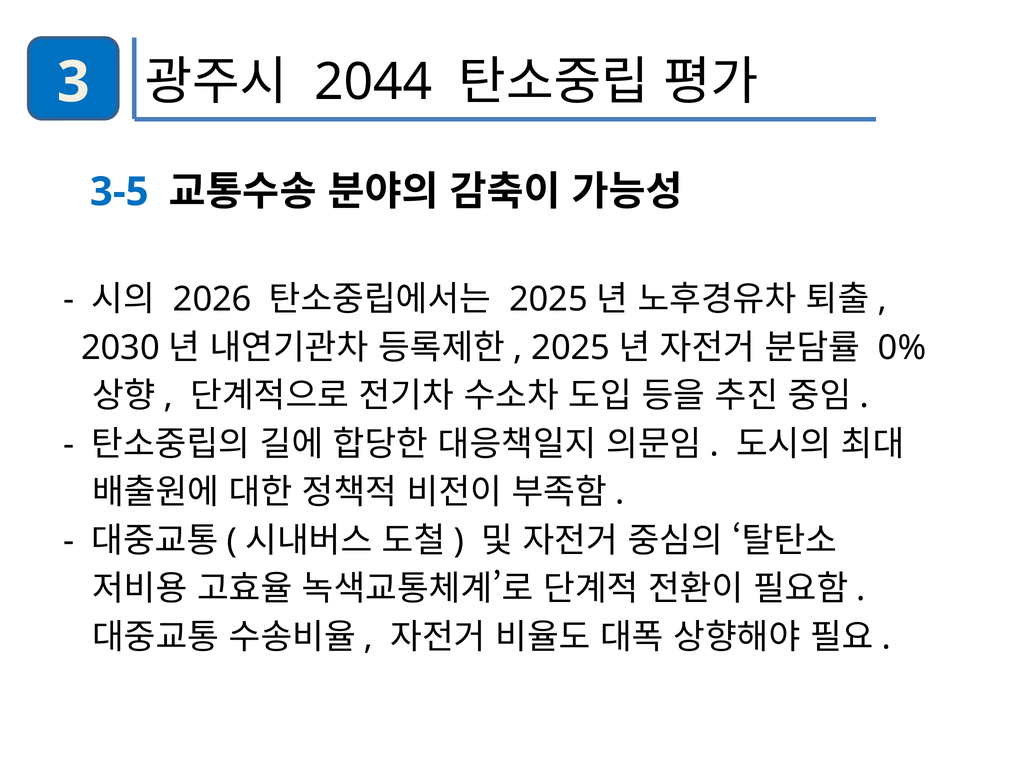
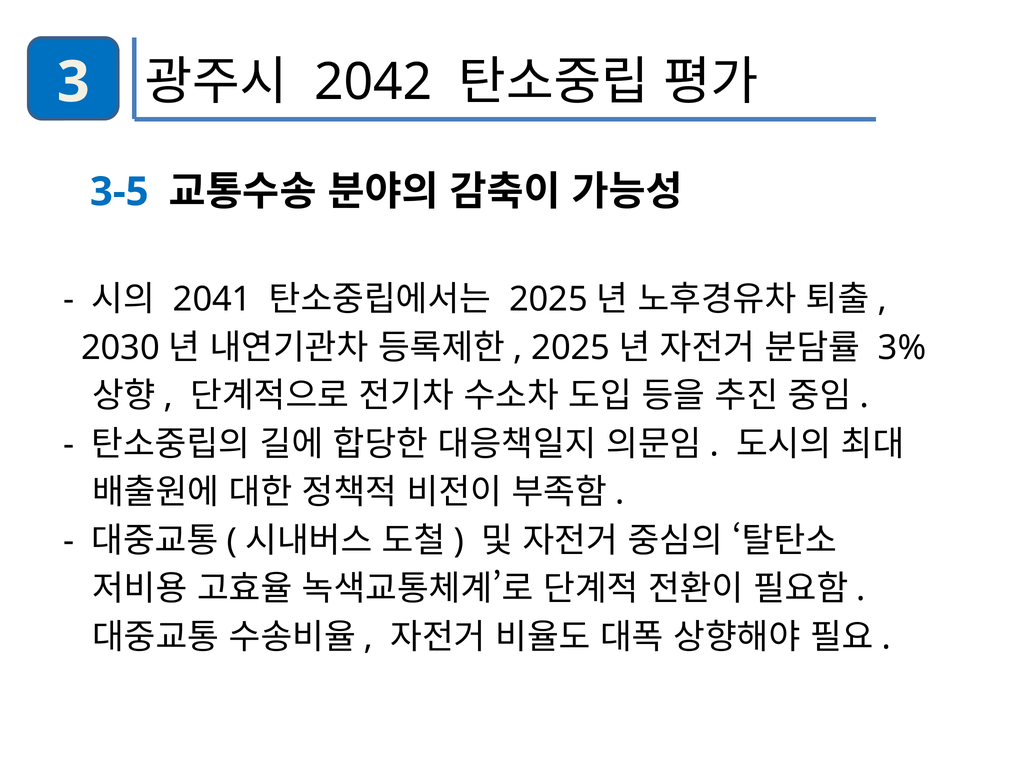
2044: 2044 -> 2042
2026: 2026 -> 2041
0%: 0% -> 3%
